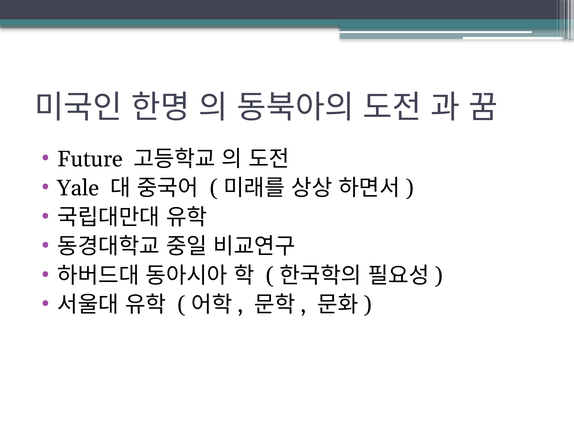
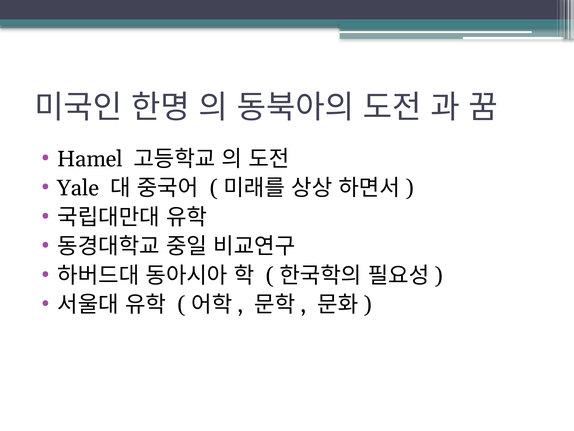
Future: Future -> Hamel
